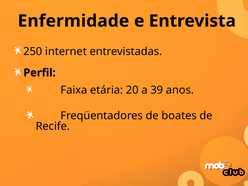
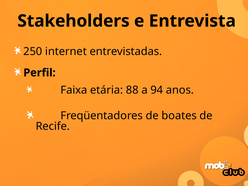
Enfermidade: Enfermidade -> Stakeholders
20: 20 -> 88
39: 39 -> 94
